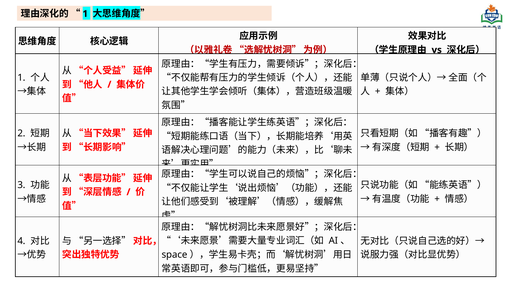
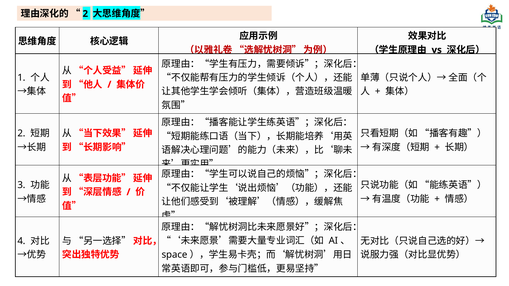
1 at (85, 14): 1 -> 2
